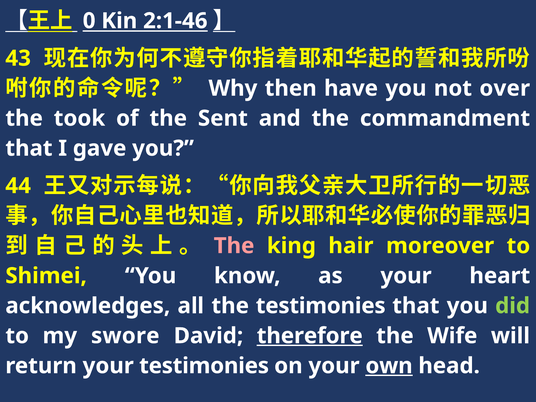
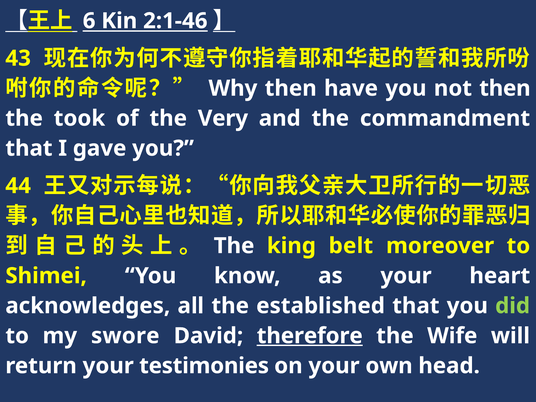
0: 0 -> 6
not over: over -> then
Sent: Sent -> Very
The at (234, 246) colour: pink -> white
hair: hair -> belt
the testimonies: testimonies -> established
own underline: present -> none
